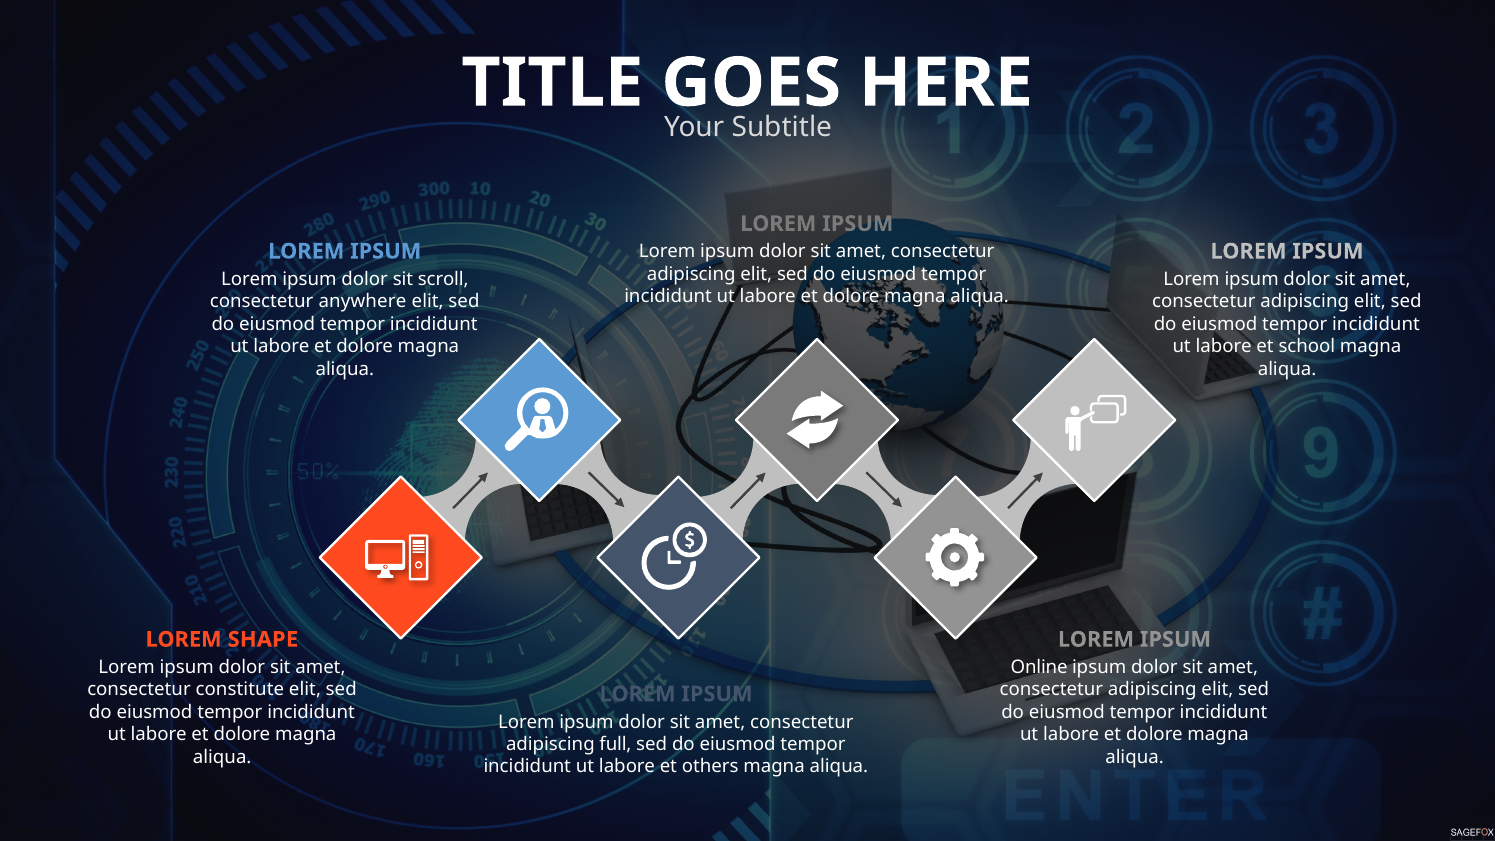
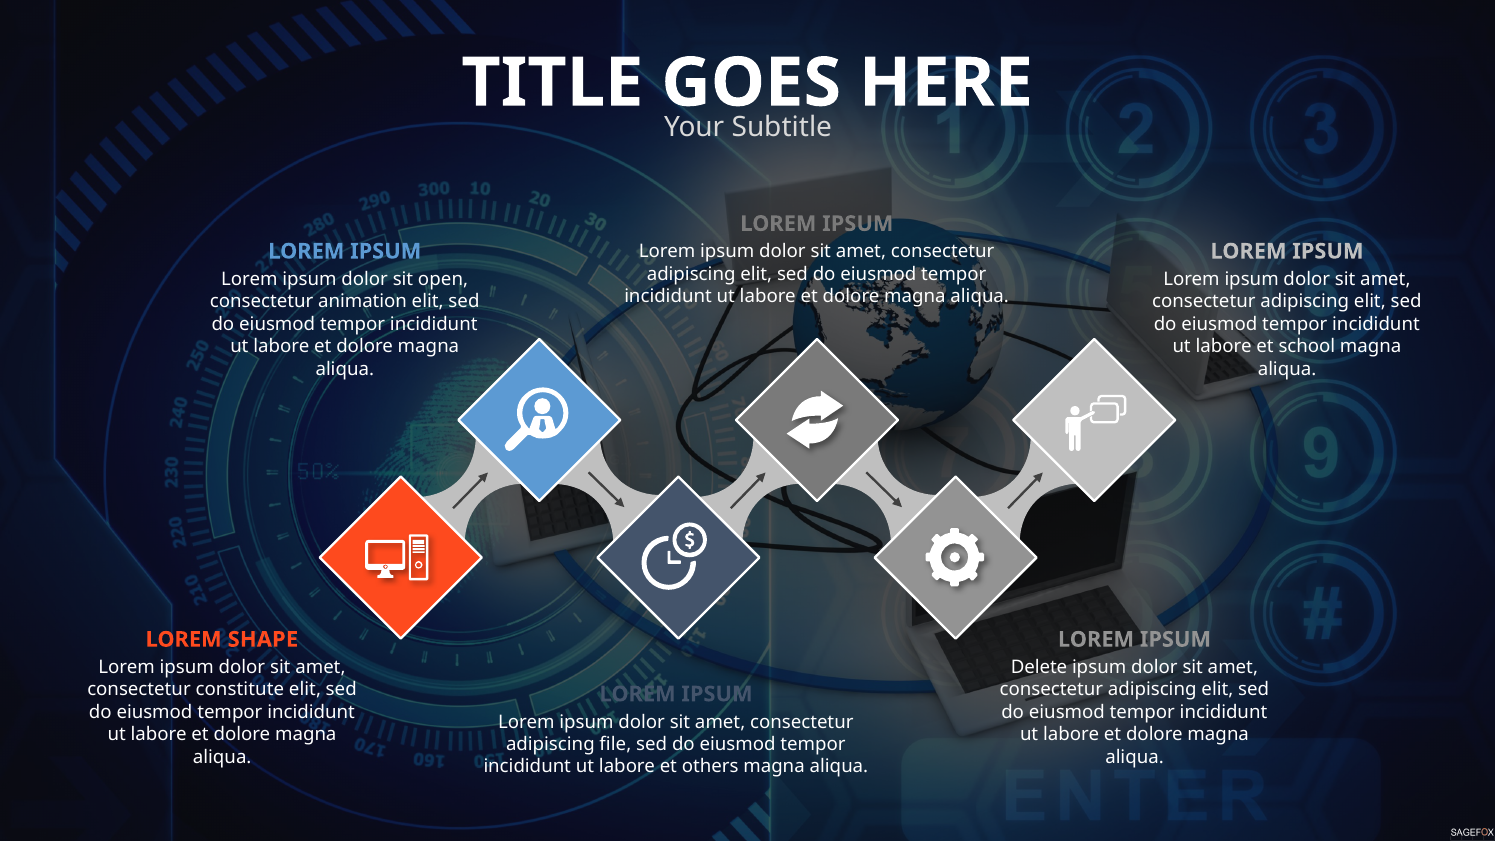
scroll: scroll -> open
anywhere: anywhere -> animation
Online: Online -> Delete
full: full -> file
